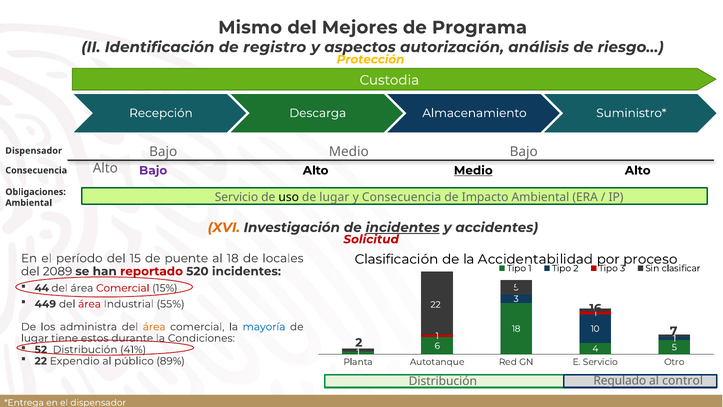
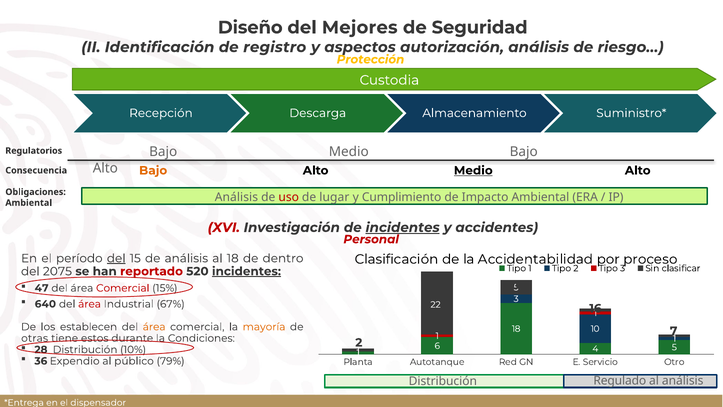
Mismo: Mismo -> Diseño
Programa: Programa -> Seguridad
Dispensador at (34, 151): Dispensador -> Regulatorios
Bajo at (153, 170) colour: purple -> orange
Servicio at (236, 197): Servicio -> Análisis
uso colour: black -> red
y Consecuencia: Consecuencia -> Cumplimiento
XVI colour: orange -> red
Solicitud: Solicitud -> Personal
del at (116, 258) underline: none -> present
de puente: puente -> análisis
locales: locales -> dentro
2089: 2089 -> 2075
incidentes at (246, 271) underline: none -> present
44: 44 -> 47
449: 449 -> 640
55%: 55% -> 67%
administra: administra -> establecen
mayoría colour: blue -> orange
lugar at (35, 338): lugar -> otras
52: 52 -> 28
41%: 41% -> 10%
22 at (41, 361): 22 -> 36
89%: 89% -> 79%
al control: control -> análisis
